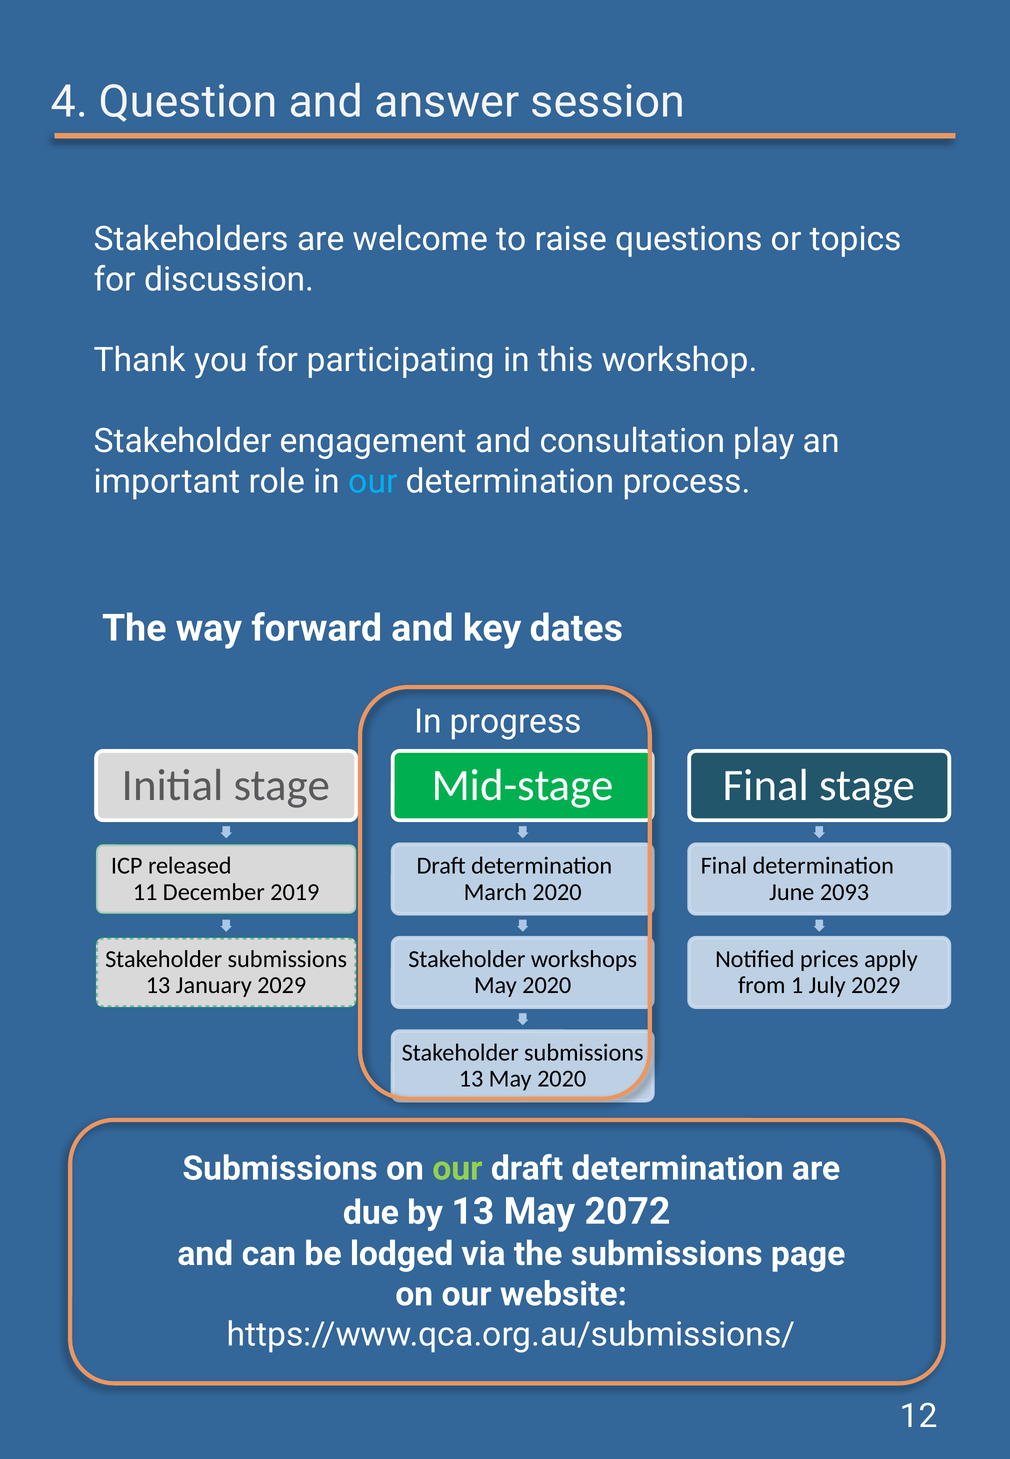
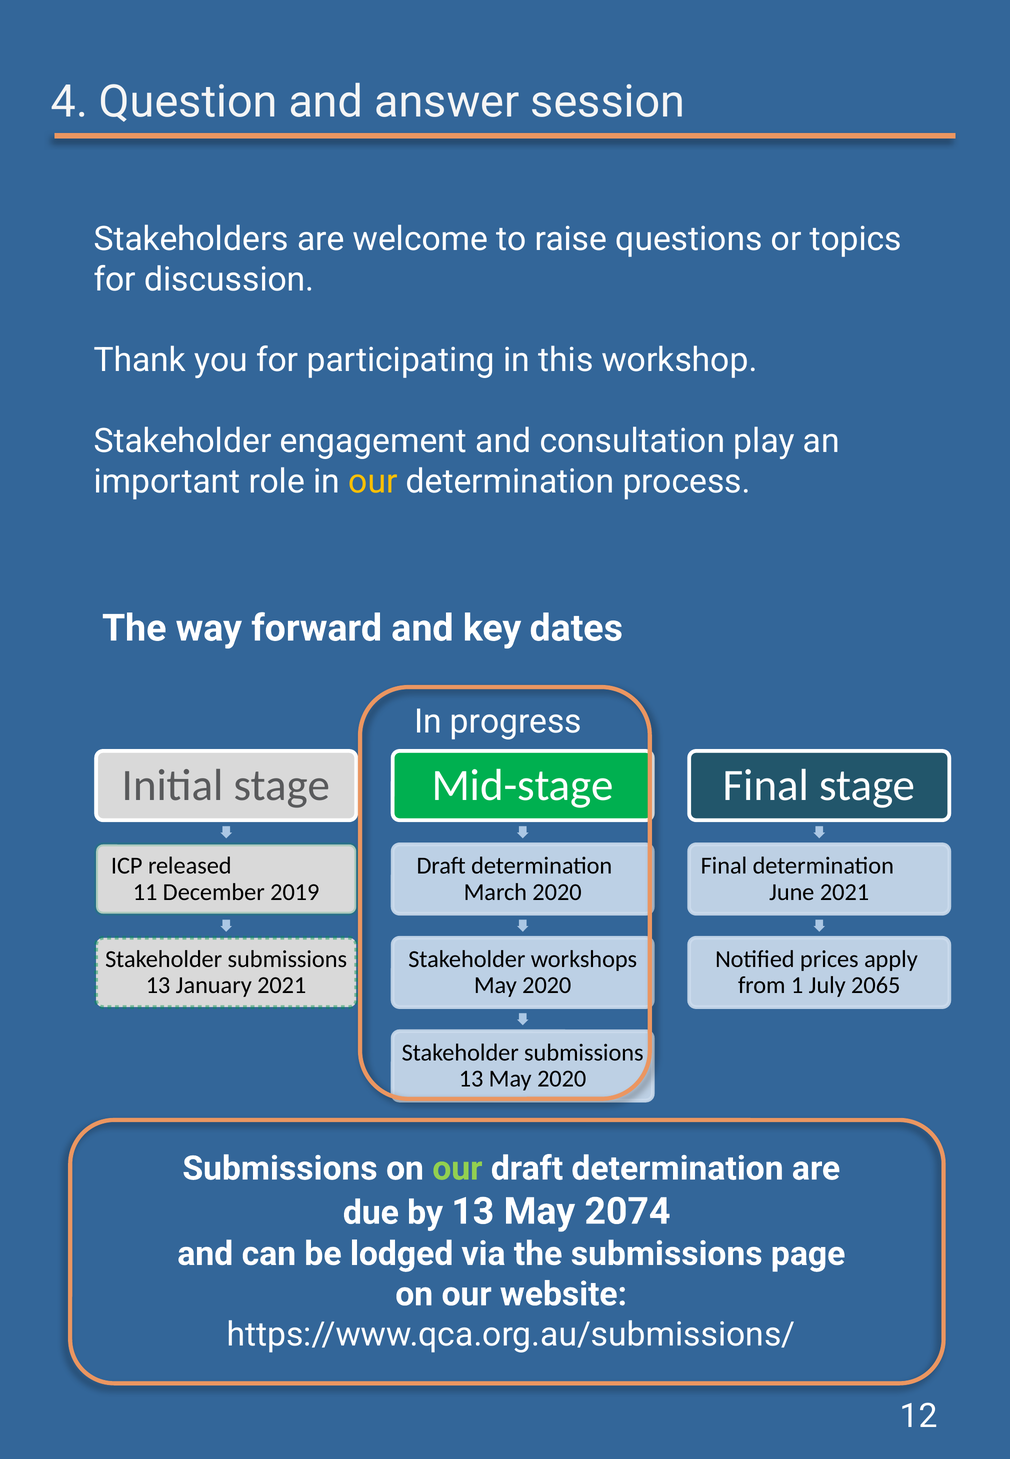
our at (373, 481) colour: light blue -> yellow
2093 at (845, 892): 2093 -> 2021
2029 at (282, 985): 2029 -> 2021
2029 at (876, 985): 2029 -> 2065
2072: 2072 -> 2074
